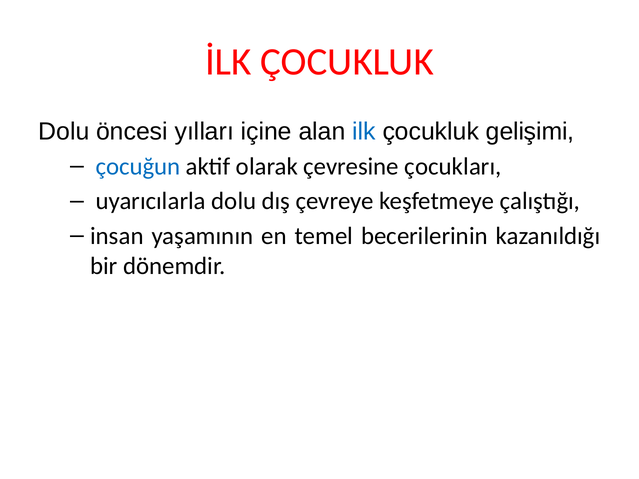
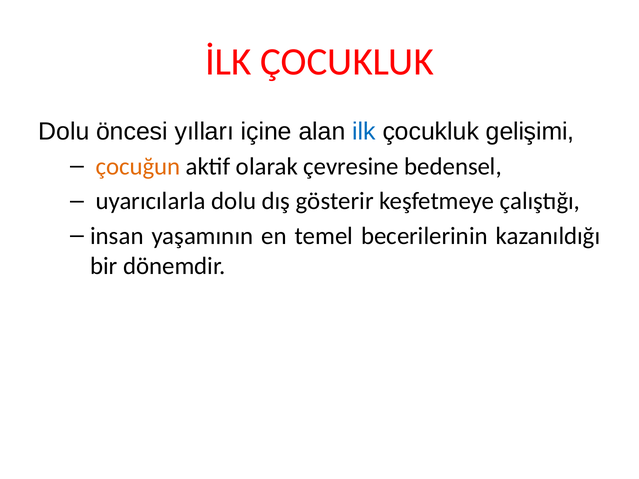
çocuğun colour: blue -> orange
çocukları: çocukları -> bedensel
çevreye: çevreye -> gösterir
